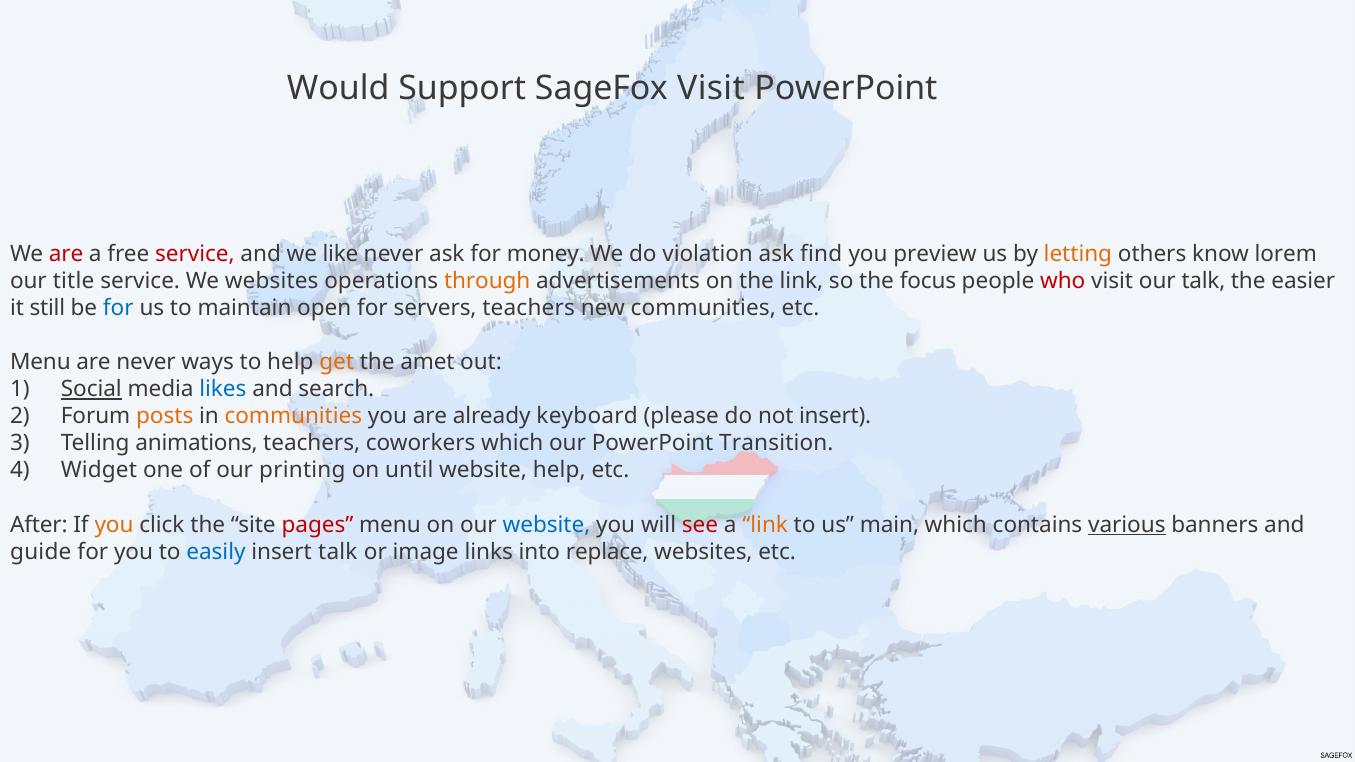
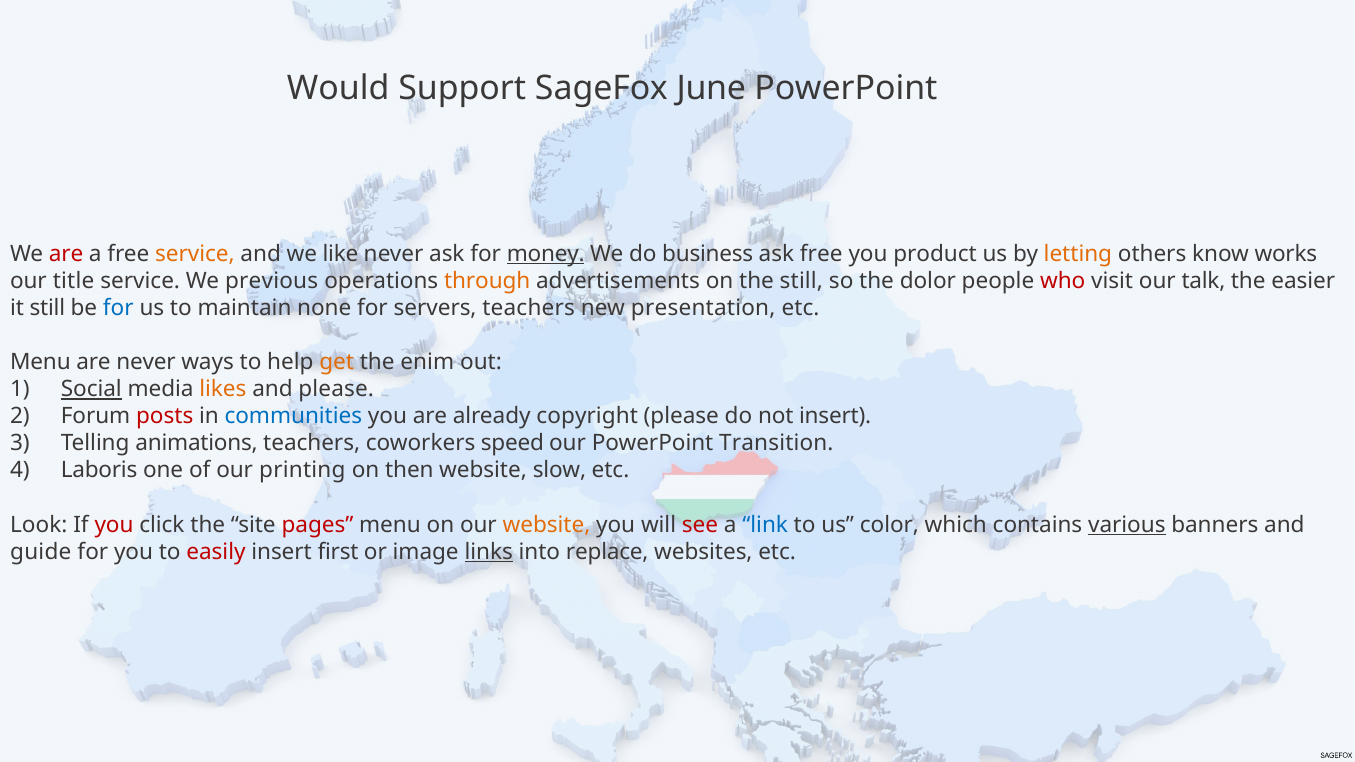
SageFox Visit: Visit -> June
service at (195, 254) colour: red -> orange
money underline: none -> present
violation: violation -> business
ask find: find -> free
preview: preview -> product
lorem: lorem -> works
We websites: websites -> previous
the link: link -> still
focus: focus -> dolor
open: open -> none
new communities: communities -> presentation
amet: amet -> enim
likes colour: blue -> orange
and search: search -> please
posts colour: orange -> red
communities at (293, 416) colour: orange -> blue
keyboard: keyboard -> copyright
coworkers which: which -> speed
Widget: Widget -> Laboris
until: until -> then
website help: help -> slow
After: After -> Look
you at (114, 525) colour: orange -> red
website at (547, 525) colour: blue -> orange
link at (765, 525) colour: orange -> blue
main: main -> color
easily colour: blue -> red
insert talk: talk -> first
links underline: none -> present
